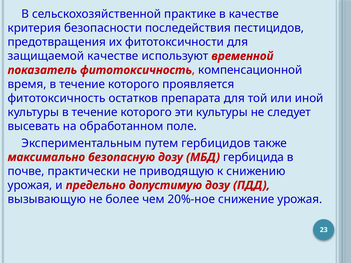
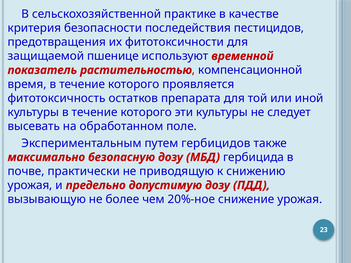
защищаемой качестве: качестве -> пшенице
показатель фитотоксичность: фитотоксичность -> растительностью
